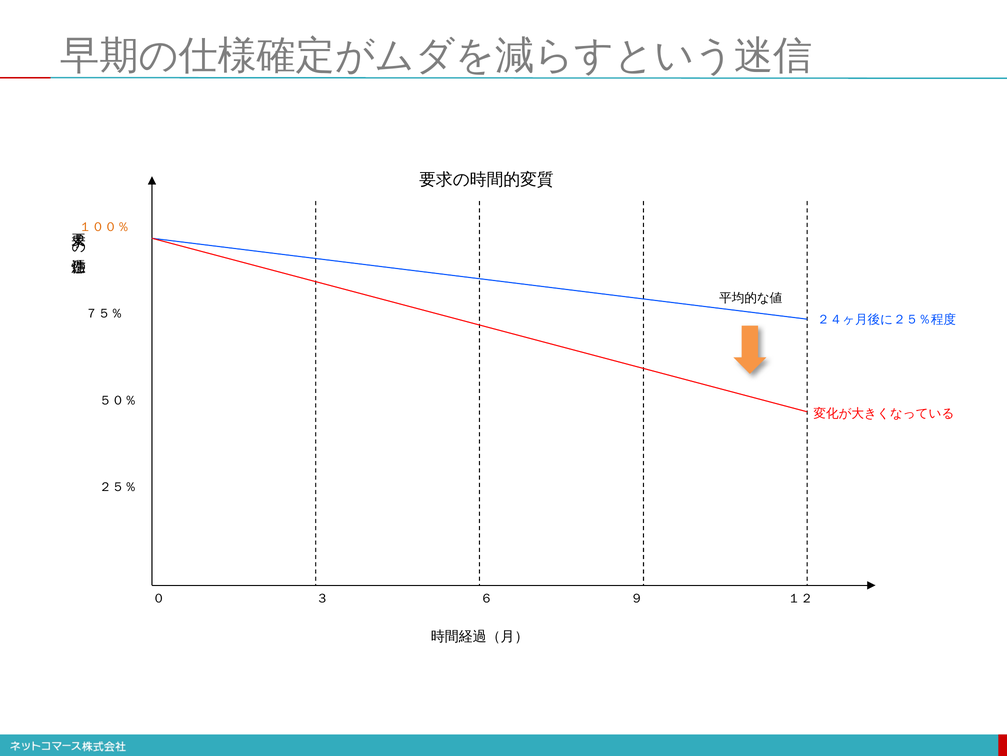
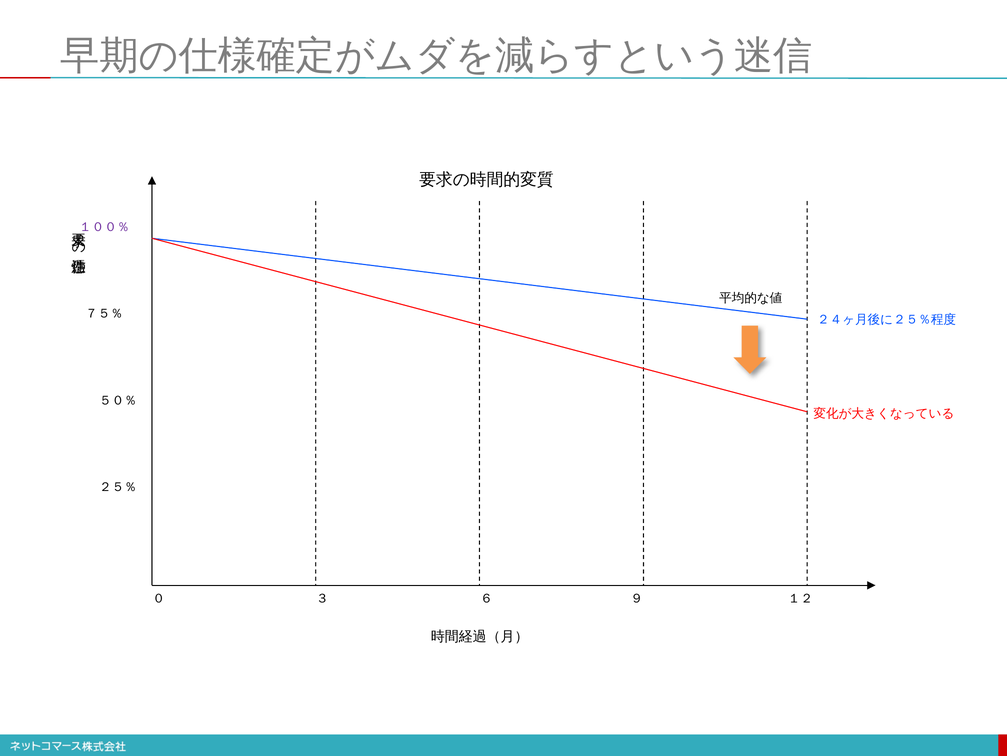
１００％ colour: orange -> purple
